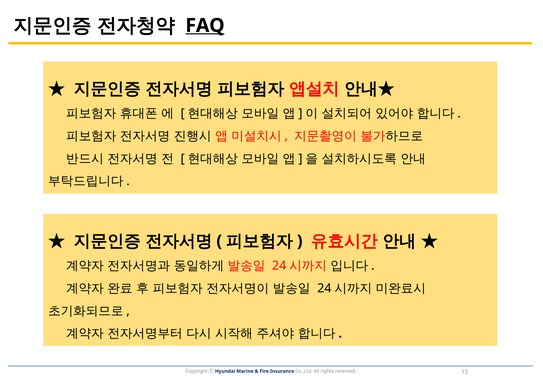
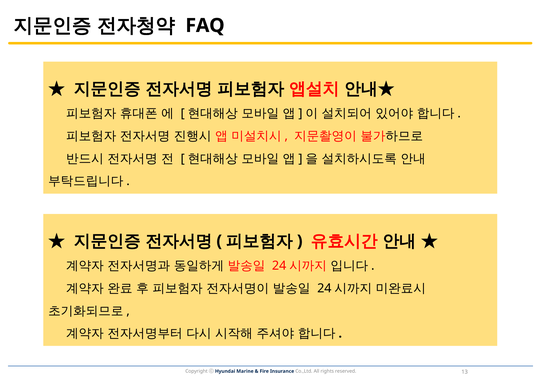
FAQ underline: present -> none
